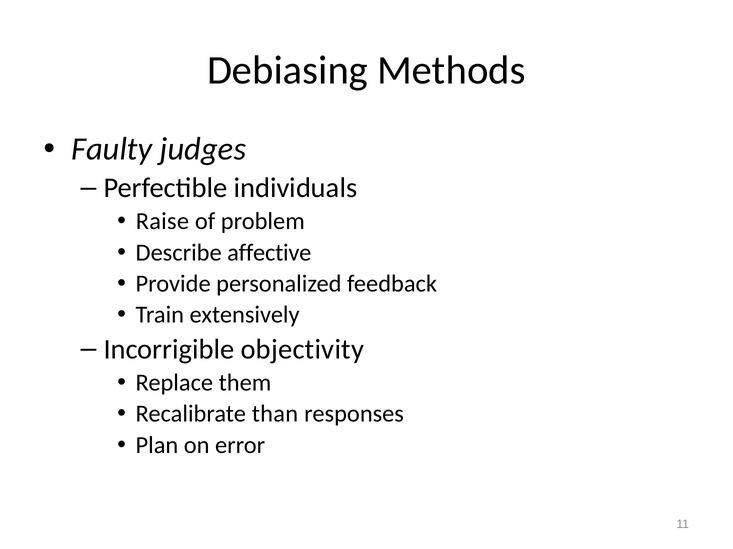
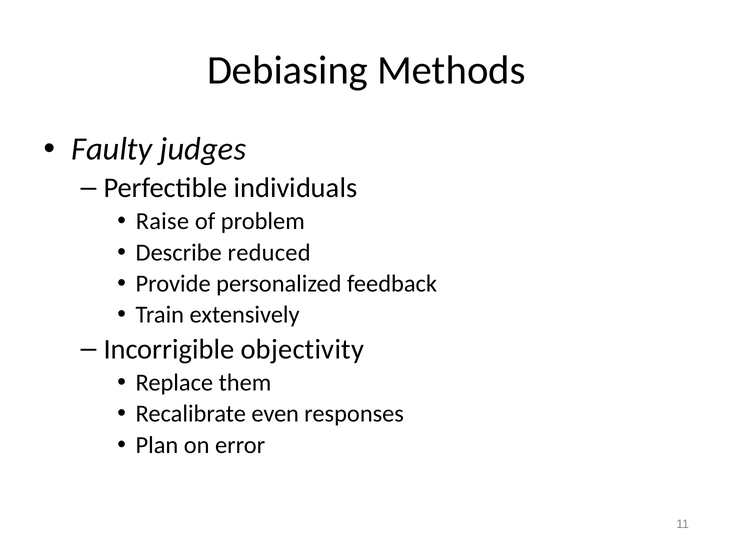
affective: affective -> reduced
than: than -> even
